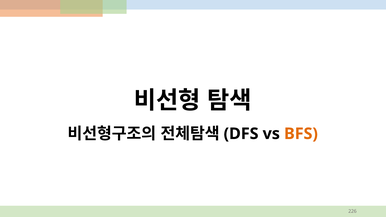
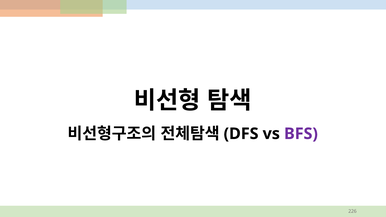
BFS colour: orange -> purple
